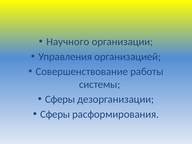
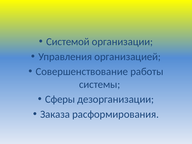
Научного: Научного -> Системой
Сферы at (55, 114): Сферы -> Заказа
